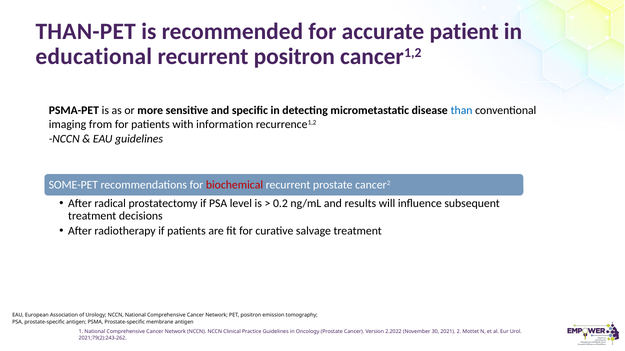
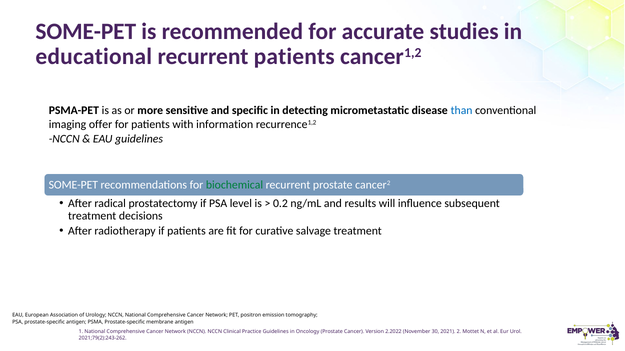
THAN-PET at (86, 31): THAN-PET -> SOME-PET
patient: patient -> studies
recurrent positron: positron -> patients
from: from -> offer
biochemical colour: red -> green
